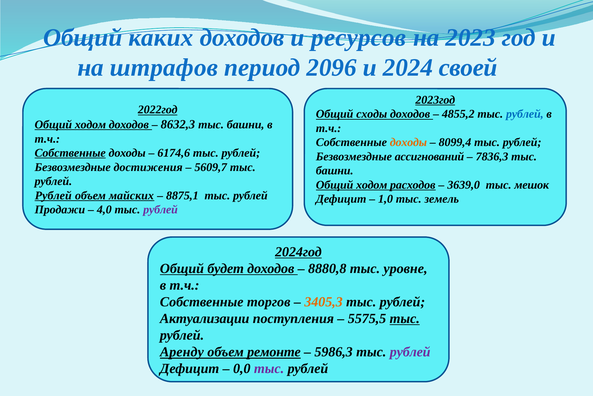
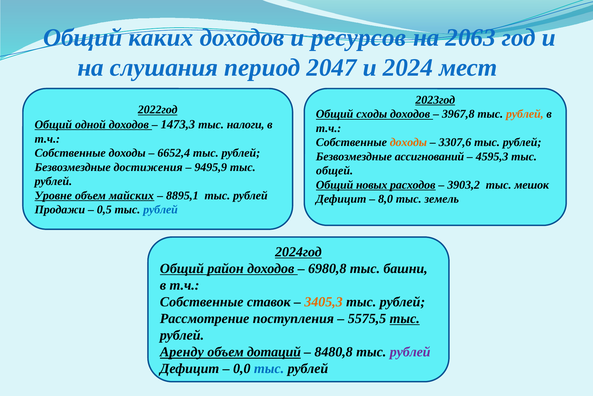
2023: 2023 -> 2063
штрафов: штрафов -> слушания
2096: 2096 -> 2047
своей: своей -> мест
4855,2: 4855,2 -> 3967,8
рублей at (525, 114) colour: blue -> orange
ходом at (90, 125): ходом -> одной
8632,3: 8632,3 -> 1473,3
башни at (246, 125): башни -> налоги
8099,4: 8099,4 -> 3307,6
Собственные at (70, 153) underline: present -> none
6174,6: 6174,6 -> 6652,4
7836,3: 7836,3 -> 4595,3
5609,7: 5609,7 -> 9495,9
башни at (335, 171): башни -> общей
ходом at (372, 185): ходом -> новых
3639,0: 3639,0 -> 3903,2
Рублей at (53, 196): Рублей -> Уровне
8875,1: 8875,1 -> 8895,1
1,0: 1,0 -> 8,0
4,0: 4,0 -> 0,5
рублей at (160, 210) colour: purple -> blue
будет: будет -> район
8880,8: 8880,8 -> 6980,8
уровне: уровне -> башни
торгов: торгов -> ставок
Актуализации: Актуализации -> Рассмотрение
ремонте: ремонте -> дотаций
5986,3: 5986,3 -> 8480,8
тыс at (269, 369) colour: purple -> blue
